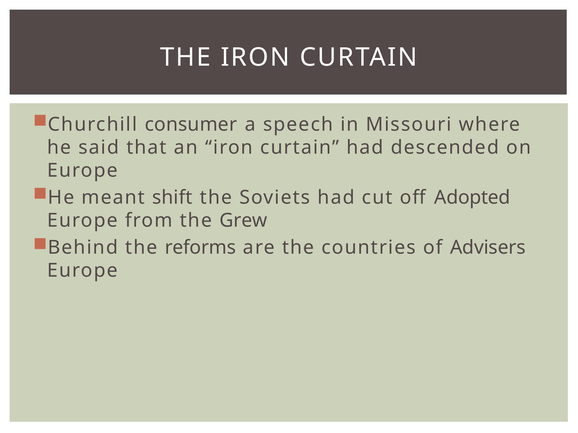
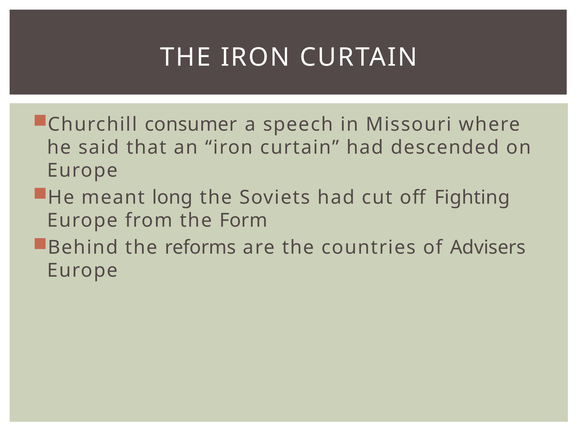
shift: shift -> long
Adopted: Adopted -> Fighting
Grew: Grew -> Form
